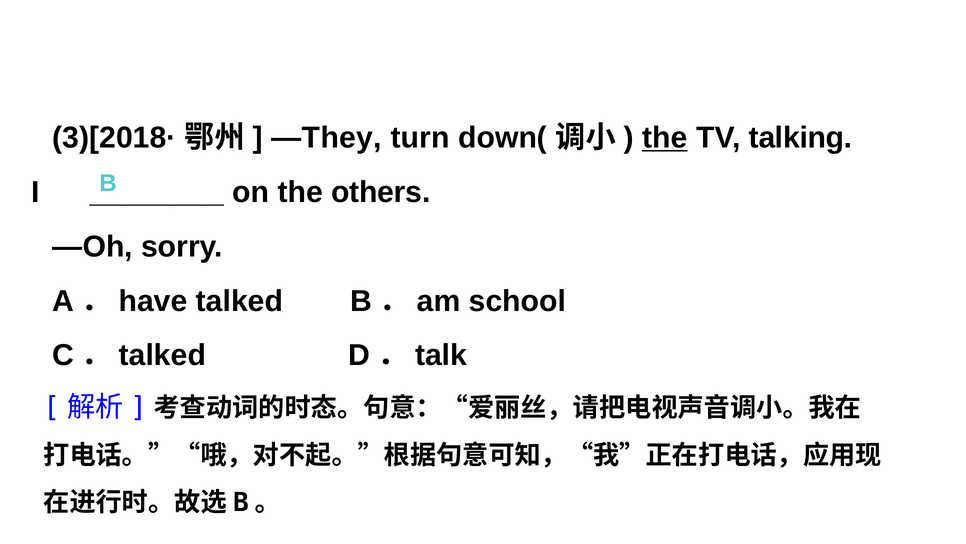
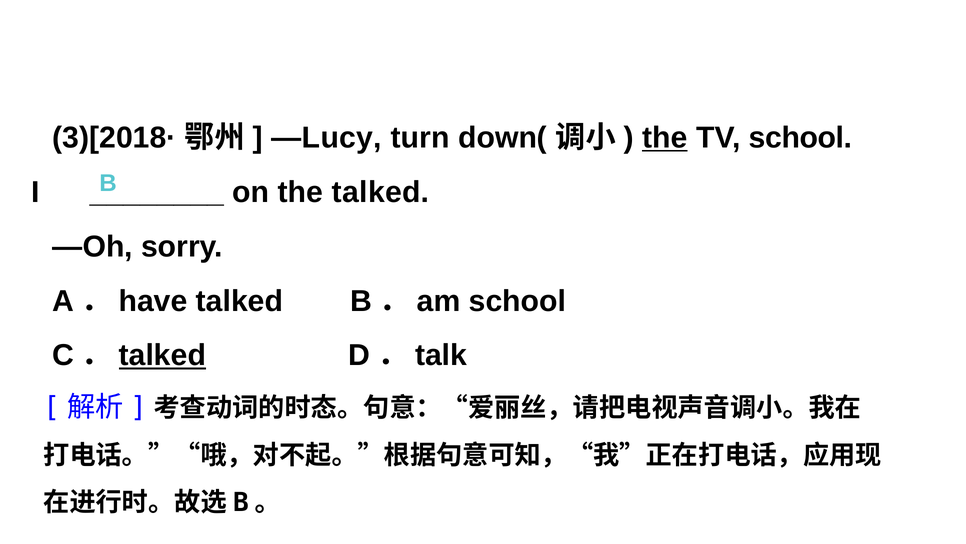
—They: —They -> —Lucy
TV talking: talking -> school
the others: others -> talked
talked at (162, 355) underline: none -> present
